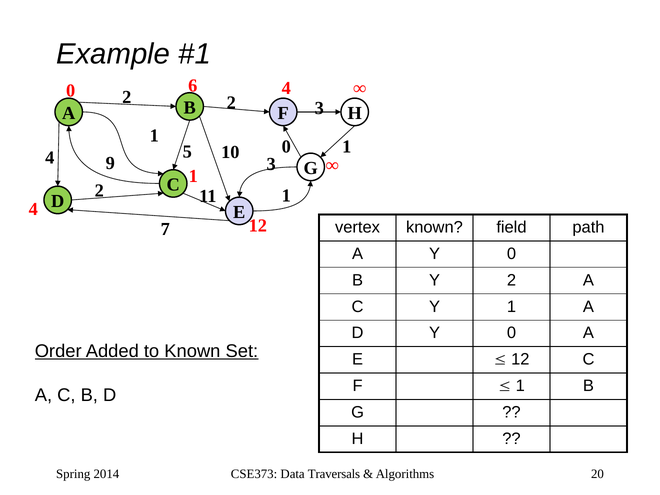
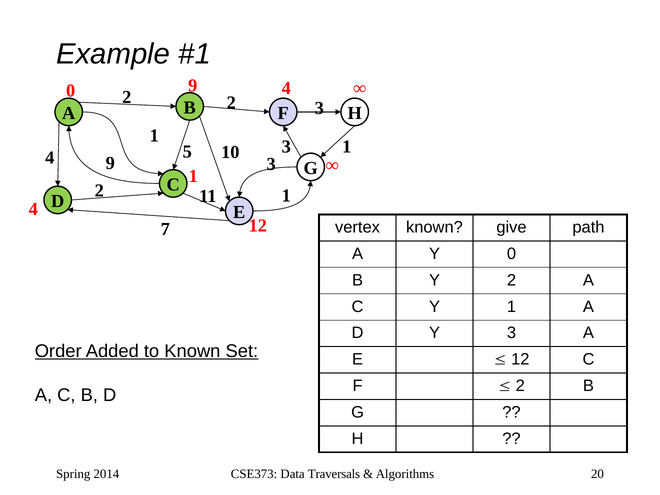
0 6: 6 -> 9
10 0: 0 -> 3
field: field -> give
D Y 0: 0 -> 3
1 at (520, 386): 1 -> 2
